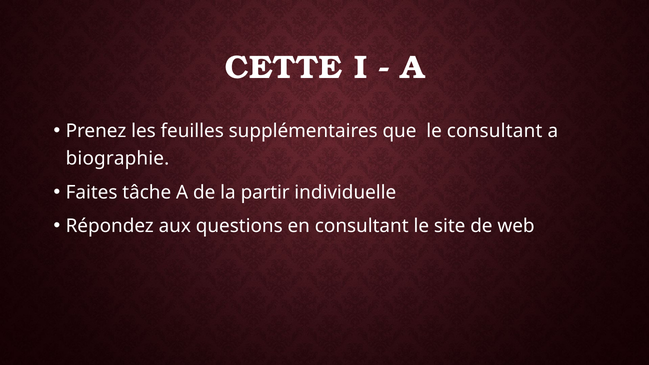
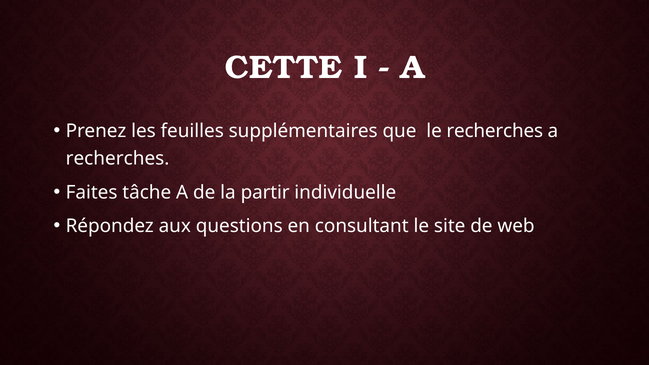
le consultant: consultant -> recherches
biographie at (117, 158): biographie -> recherches
